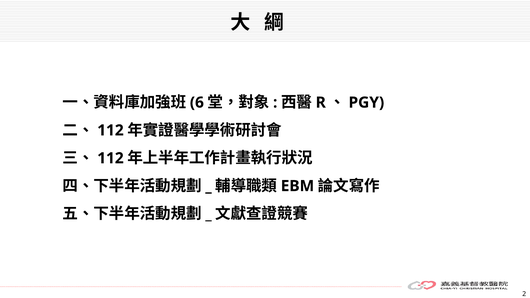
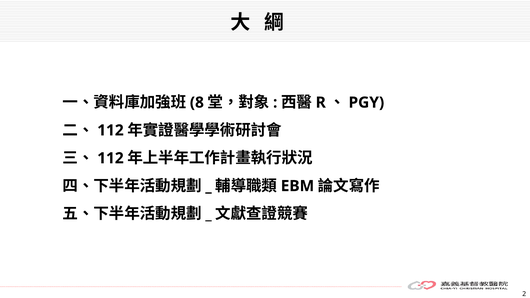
6: 6 -> 8
